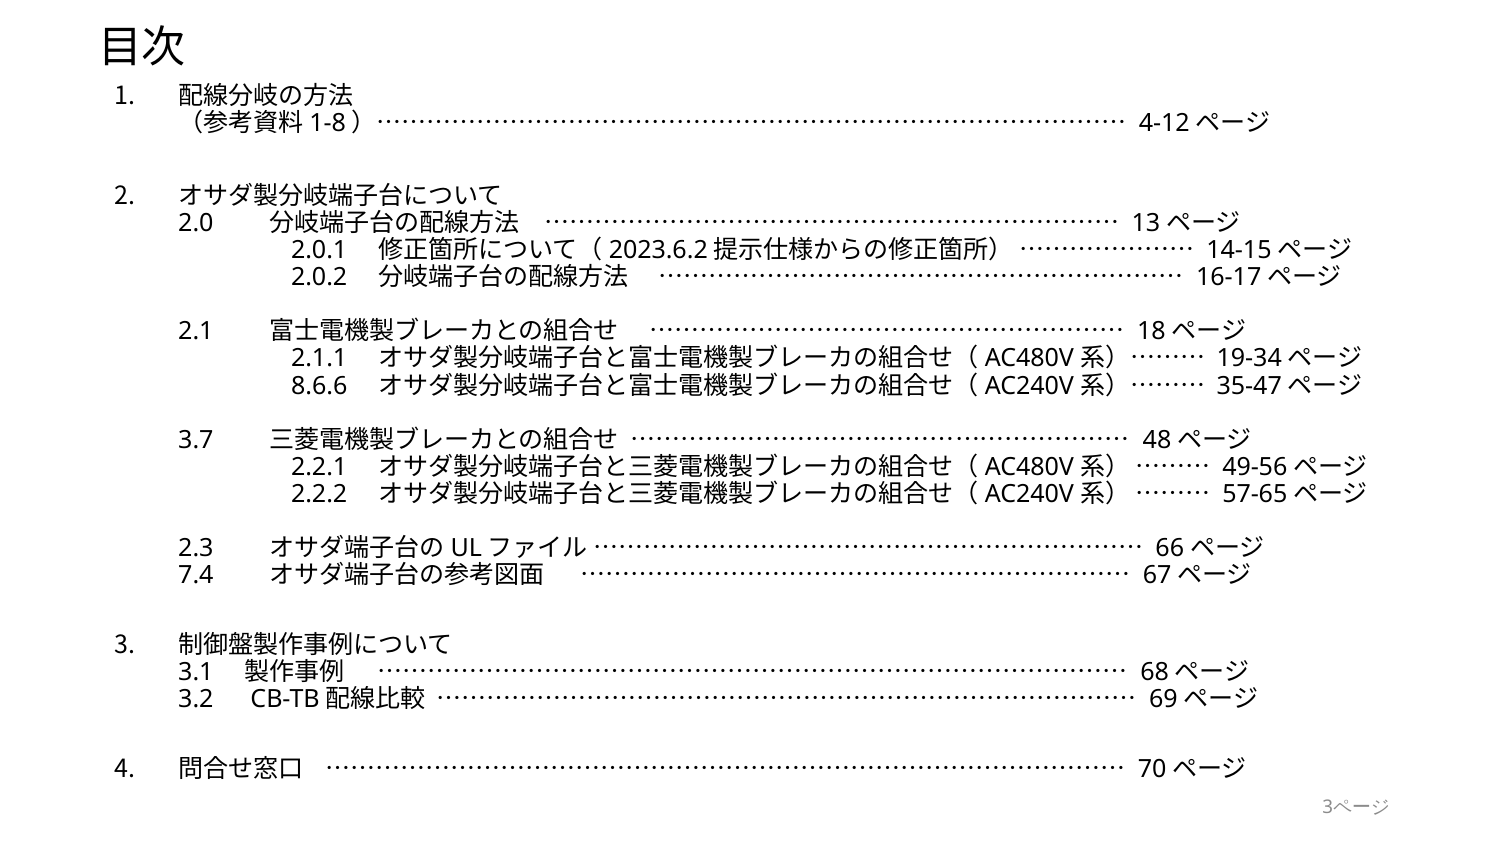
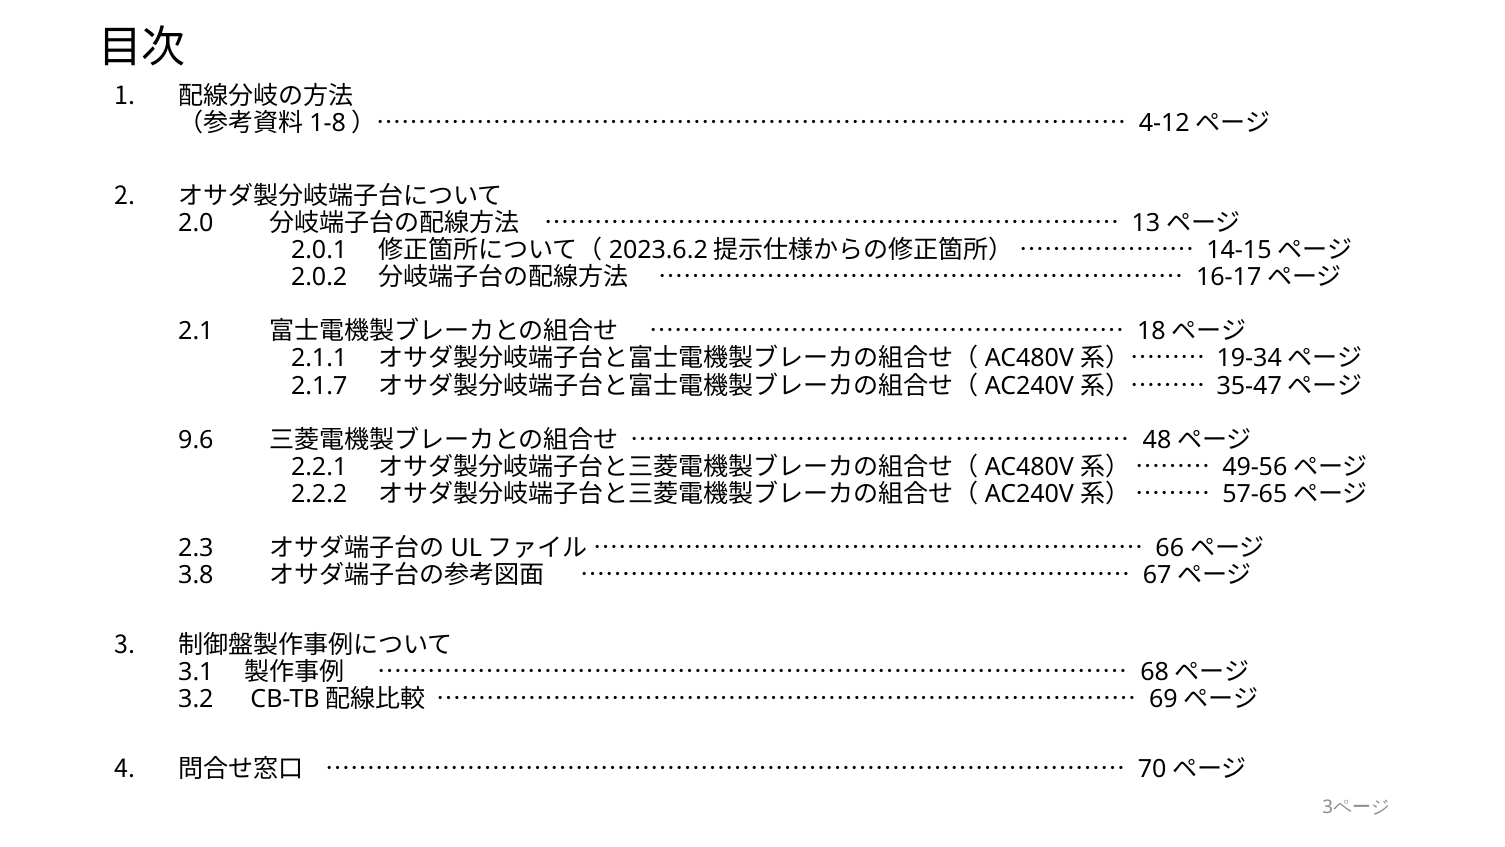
8.6.6: 8.6.6 -> 2.1.7
3.7: 3.7 -> 9.6
7.4: 7.4 -> 3.8
